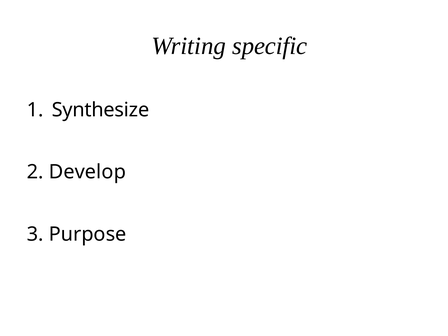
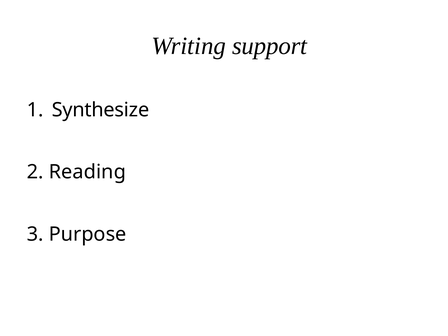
specific: specific -> support
Develop: Develop -> Reading
